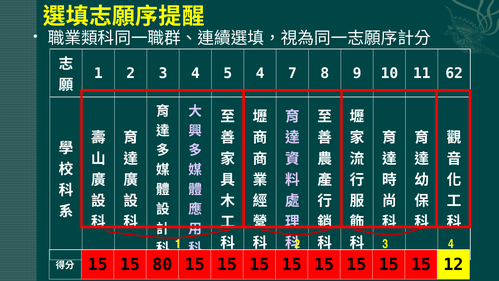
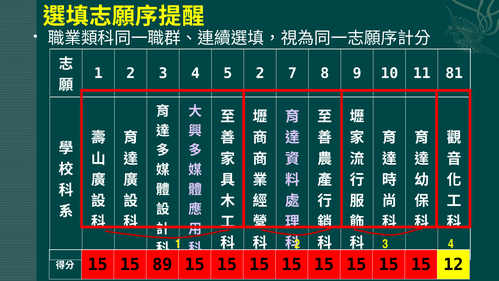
5 4: 4 -> 2
62: 62 -> 81
80: 80 -> 89
